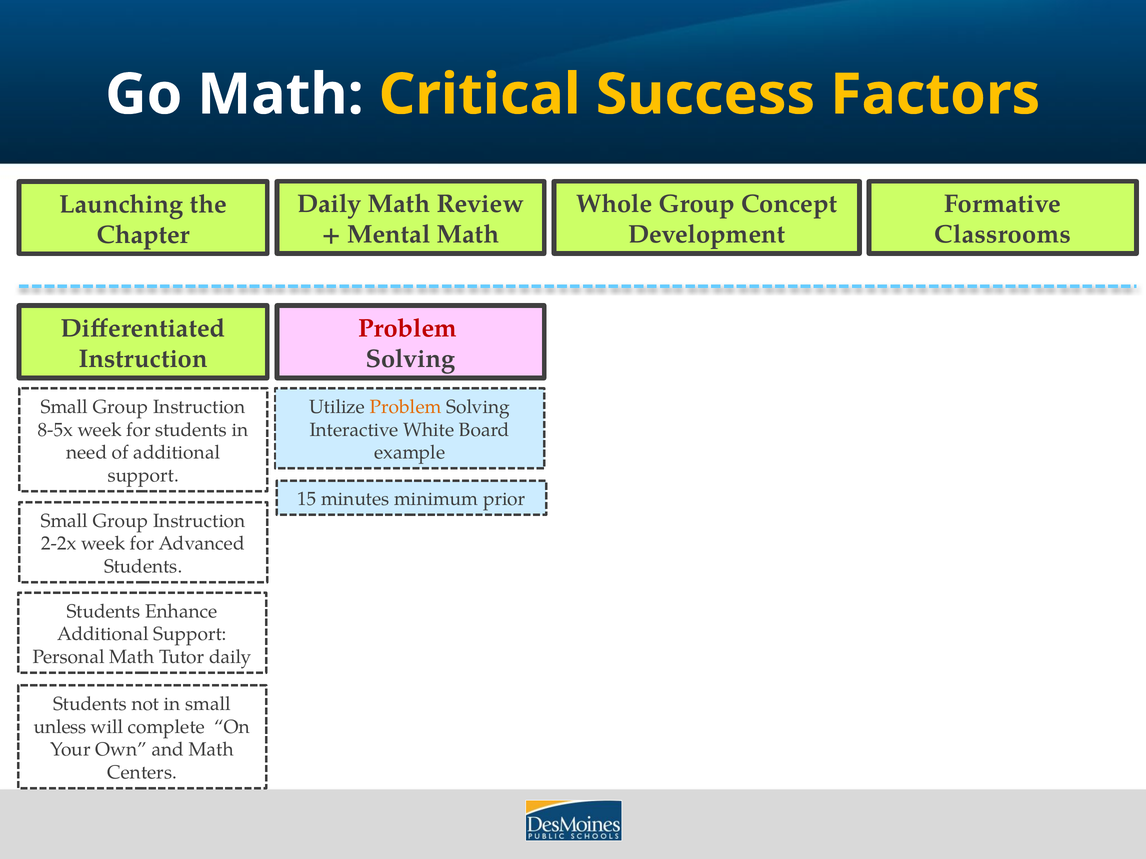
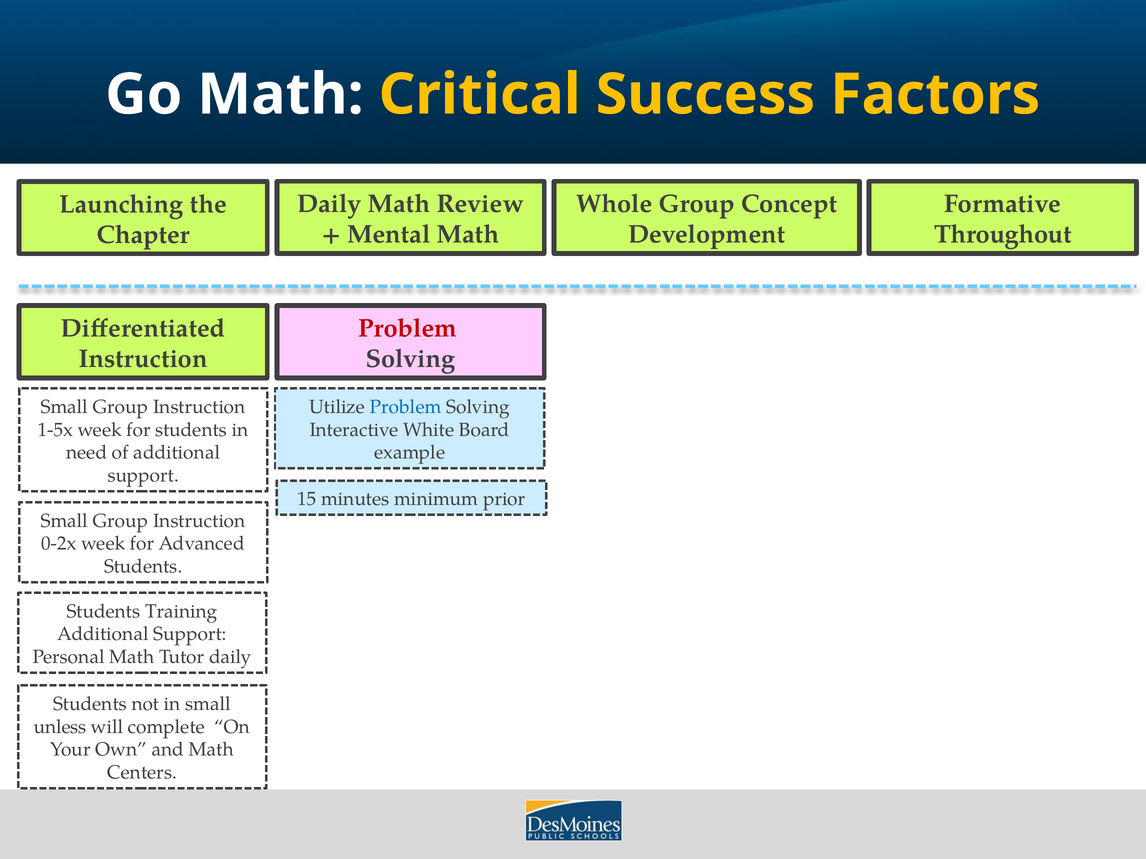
Classrooms: Classrooms -> Throughout
Problem at (406, 407) colour: orange -> blue
8-5x: 8-5x -> 1-5x
2-2x: 2-2x -> 0-2x
Enhance: Enhance -> Training
